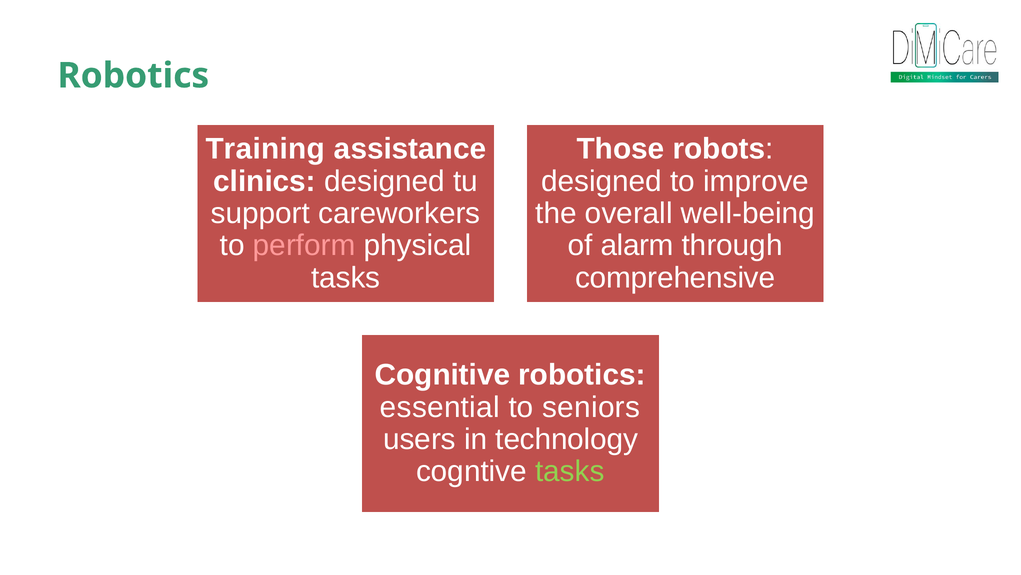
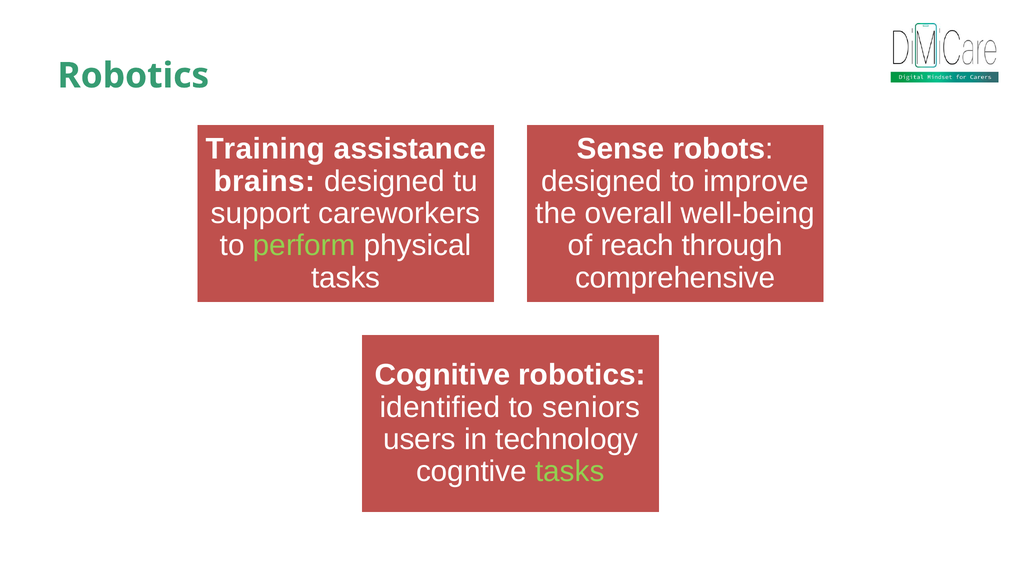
Those: Those -> Sense
clinics: clinics -> brains
perform colour: pink -> light green
alarm: alarm -> reach
essential: essential -> identified
